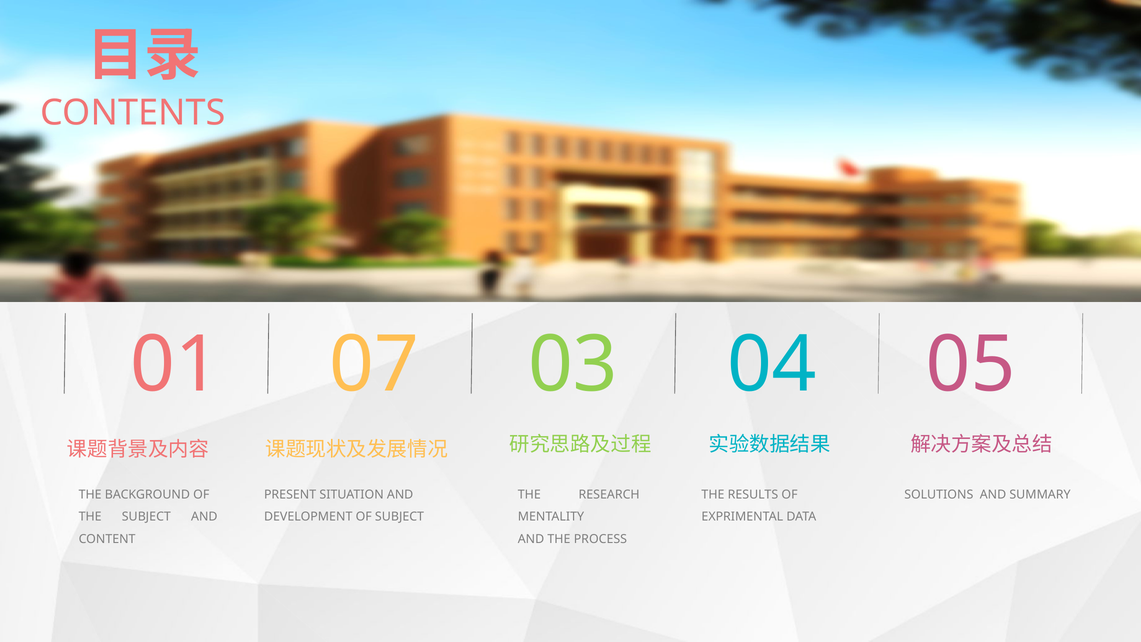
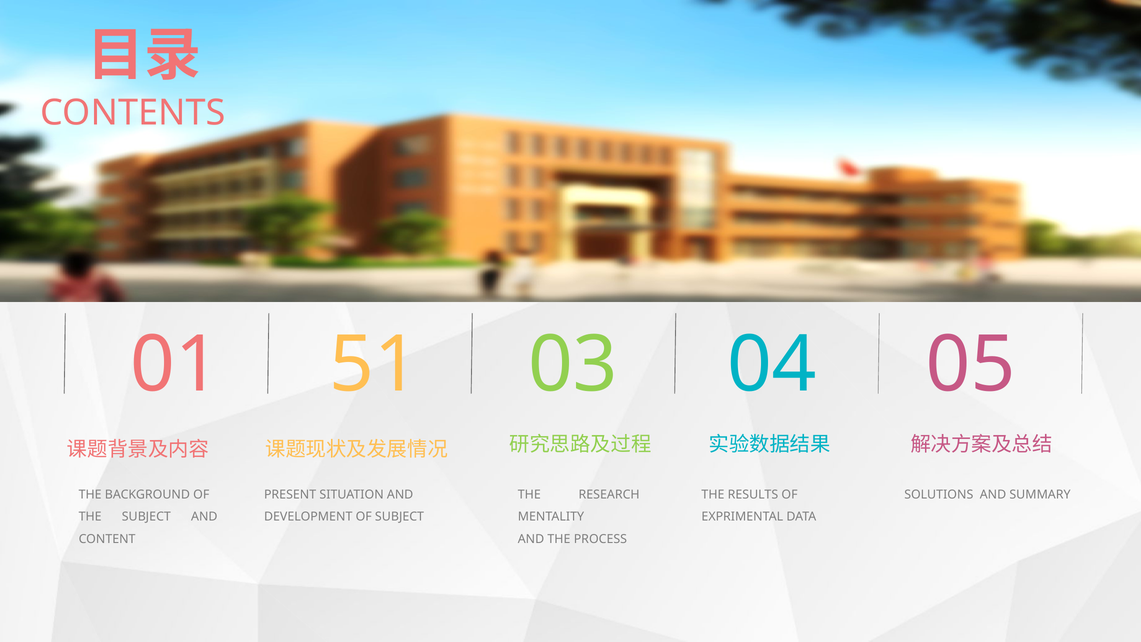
07: 07 -> 51
